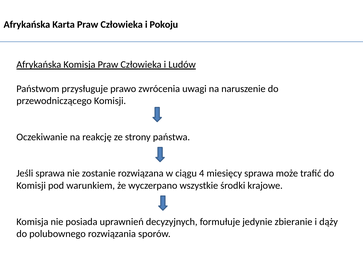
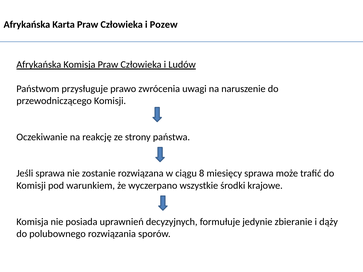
Pokoju: Pokoju -> Pozew
4: 4 -> 8
